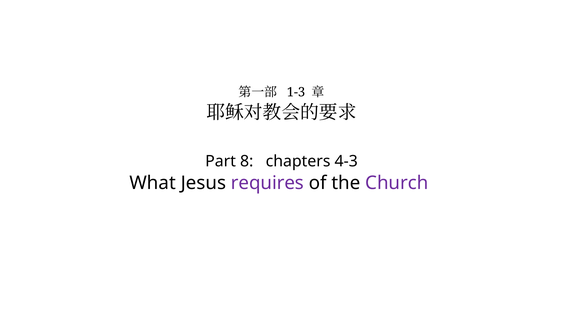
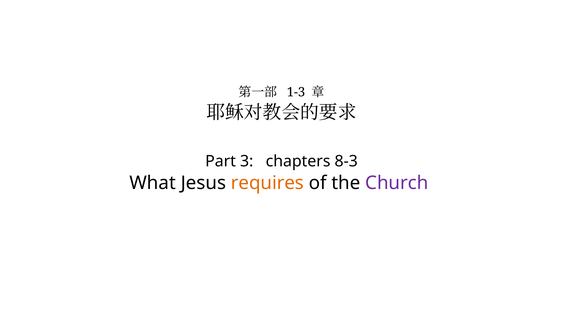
8: 8 -> 3
4-3: 4-3 -> 8-3
requires colour: purple -> orange
